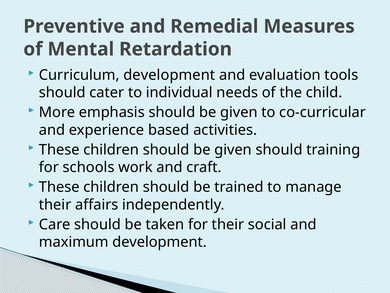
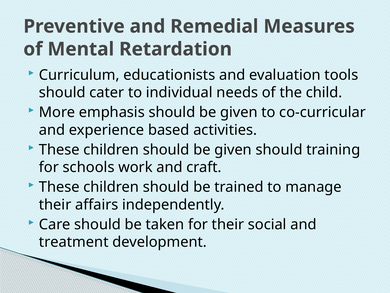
Curriculum development: development -> educationists
maximum: maximum -> treatment
